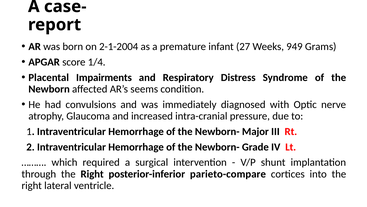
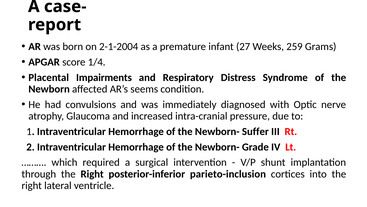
949: 949 -> 259
Major: Major -> Suffer
parieto-compare: parieto-compare -> parieto-inclusion
